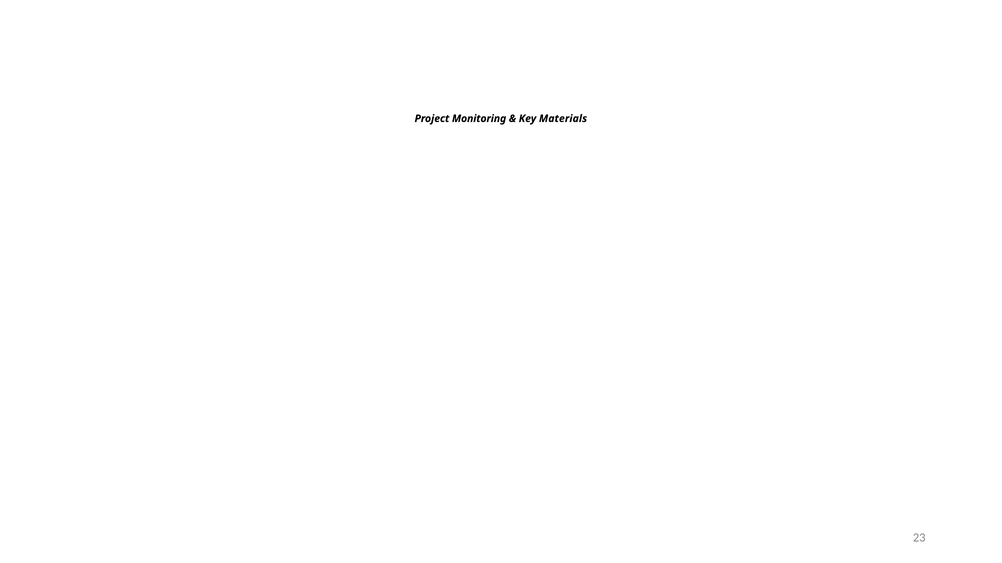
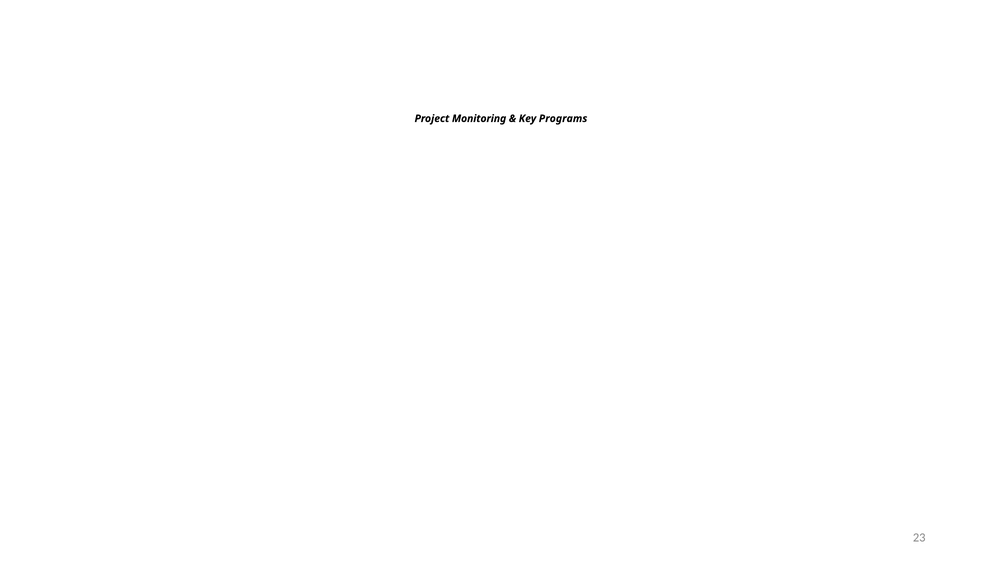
Materials: Materials -> Programs
